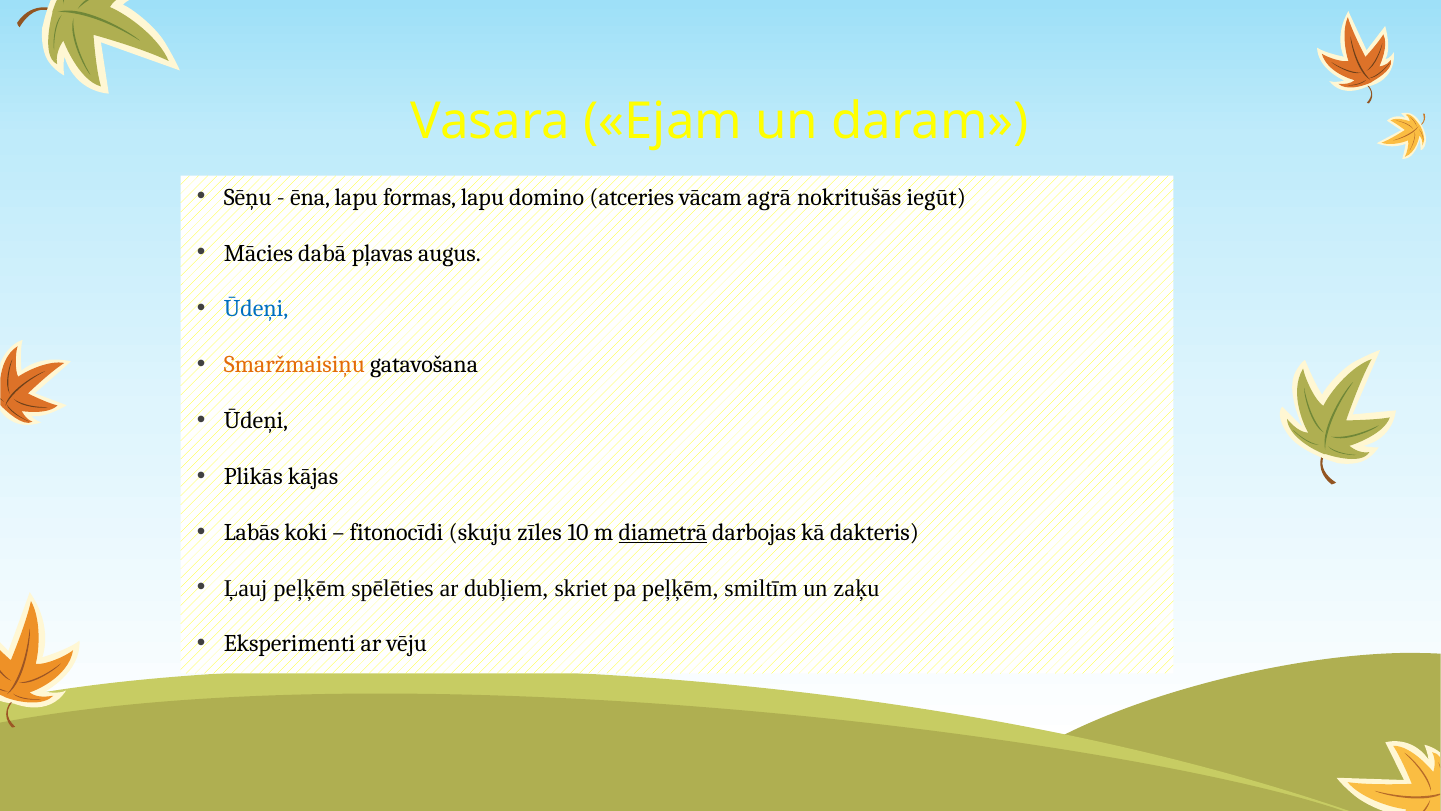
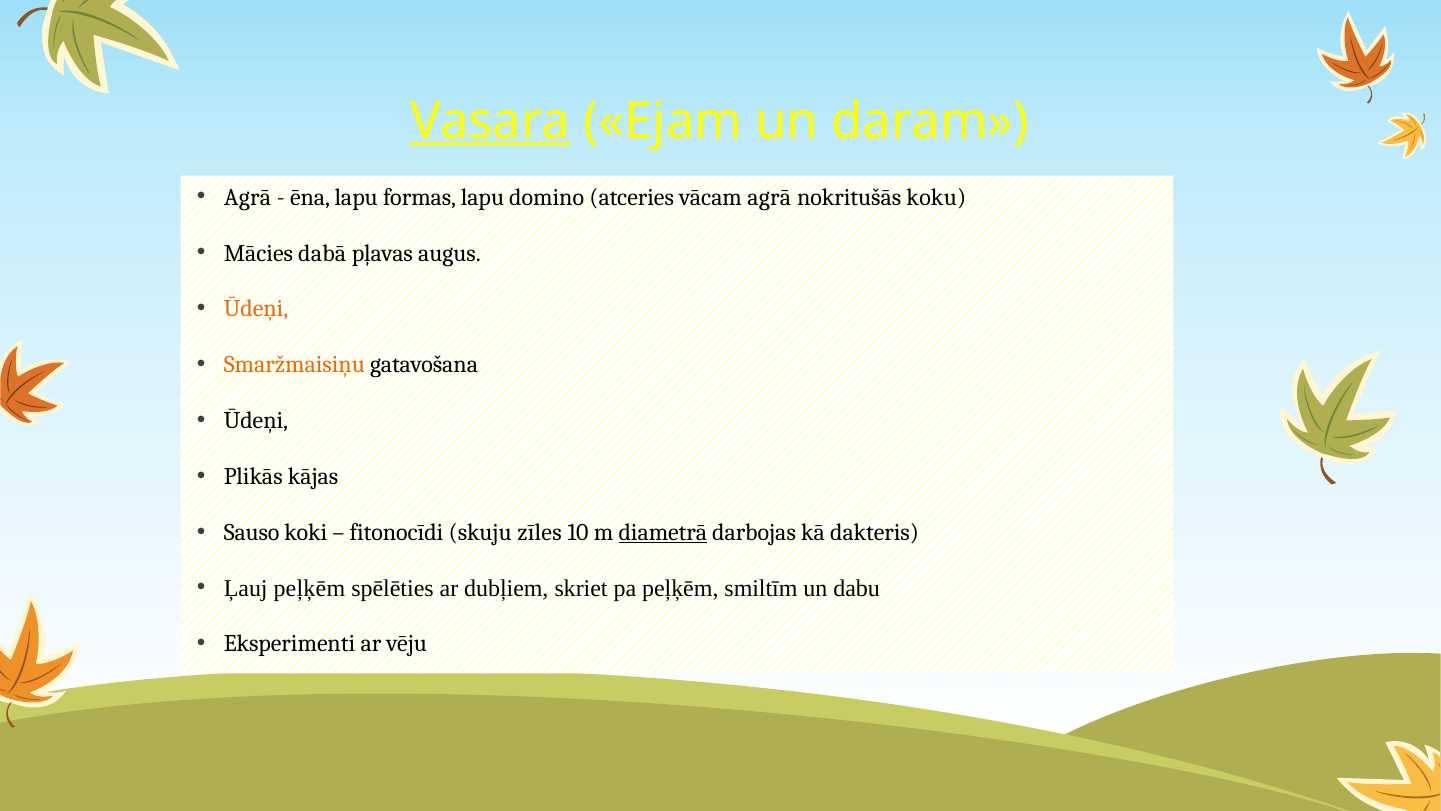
Vasara underline: none -> present
Sēņu at (248, 197): Sēņu -> Agrā
iegūt: iegūt -> koku
Ūdeņi at (256, 309) colour: blue -> orange
Labās: Labās -> Sauso
zaķu: zaķu -> dabu
